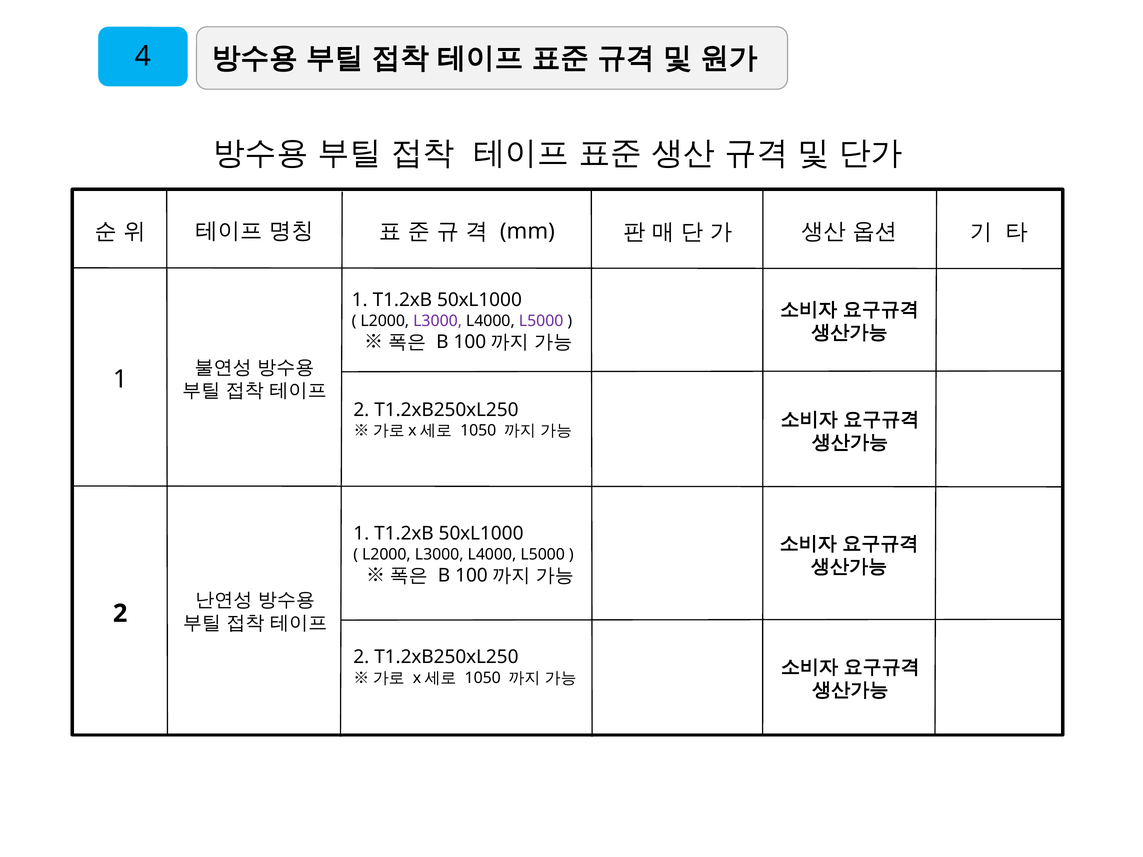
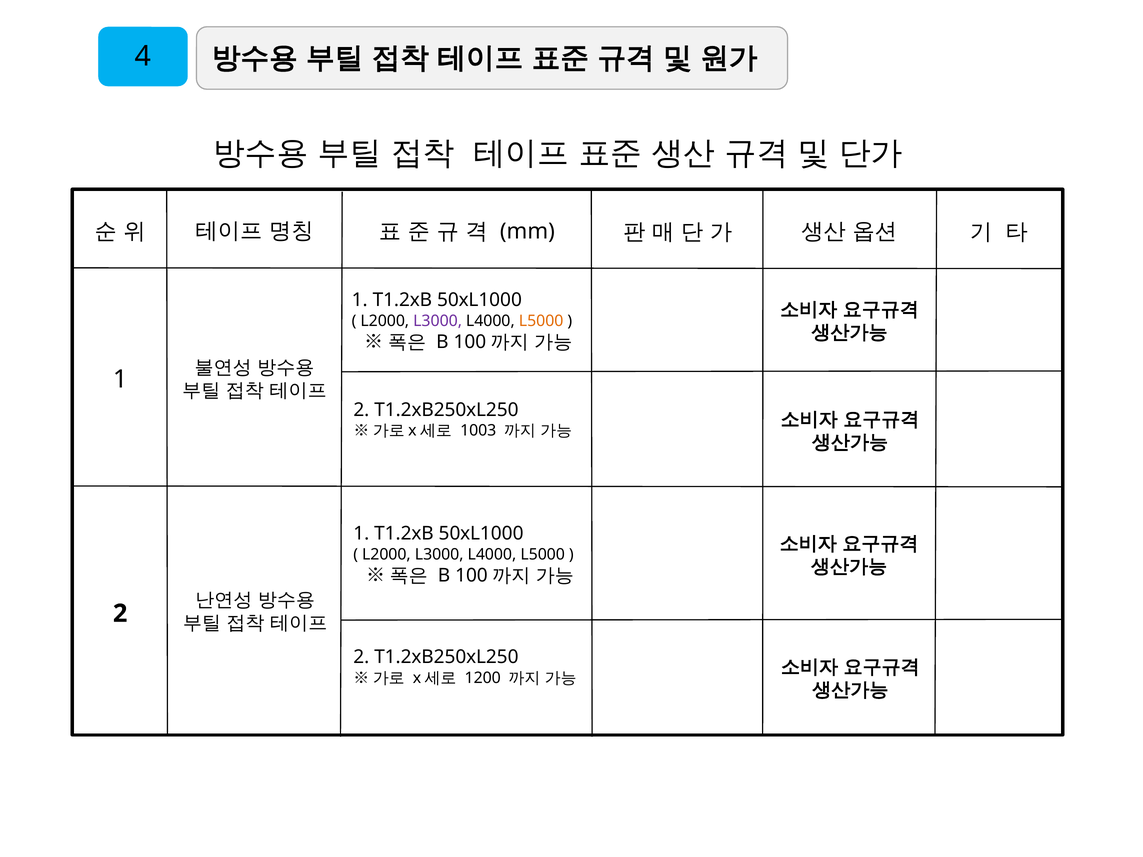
L5000 at (541, 321) colour: purple -> orange
1050 at (478, 431): 1050 -> 1003
1050 at (483, 678): 1050 -> 1200
